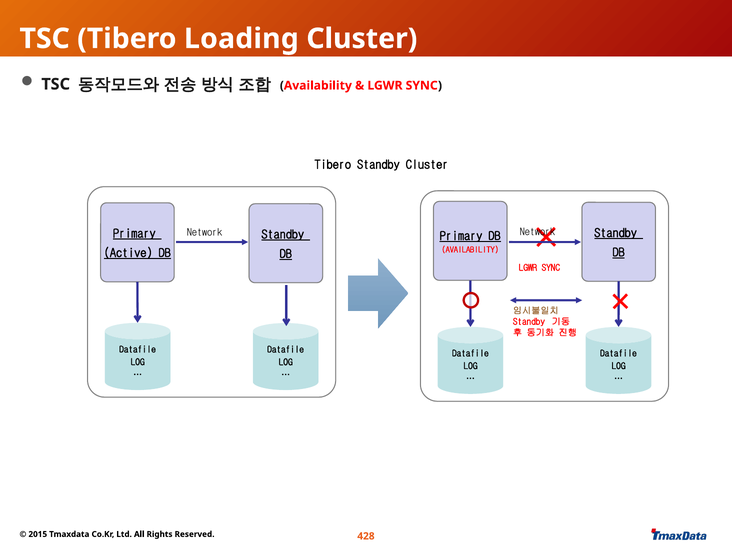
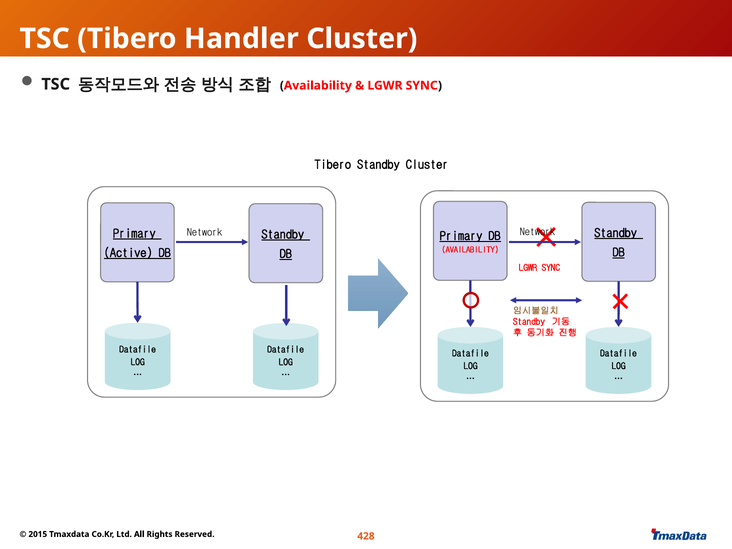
Loading: Loading -> Handler
